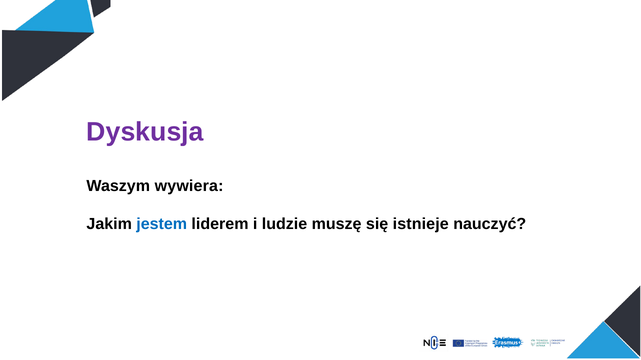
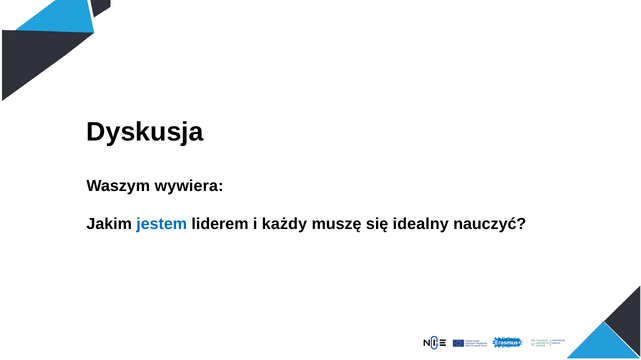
Dyskusja colour: purple -> black
ludzie: ludzie -> każdy
istnieje: istnieje -> idealny
